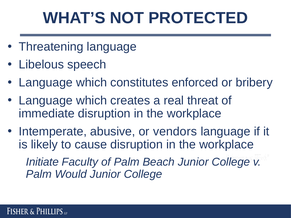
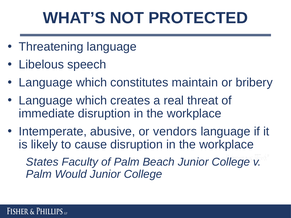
enforced: enforced -> maintain
Initiate: Initiate -> States
